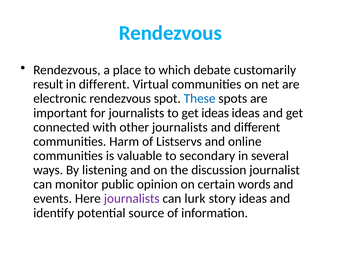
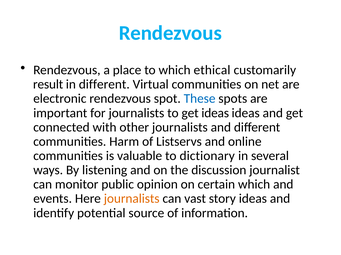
debate: debate -> ethical
secondary: secondary -> dictionary
certain words: words -> which
journalists at (132, 199) colour: purple -> orange
lurk: lurk -> vast
